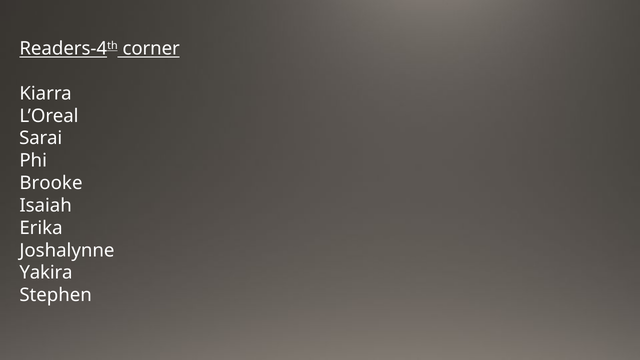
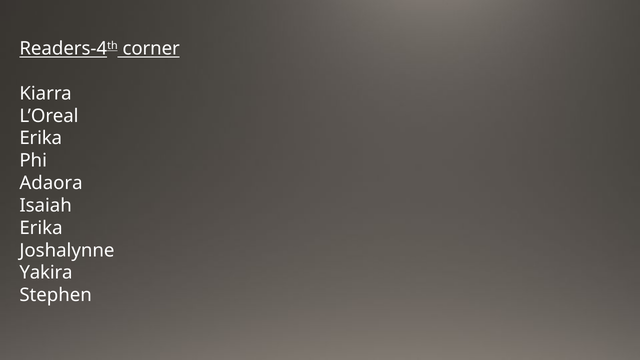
Sarai at (41, 138): Sarai -> Erika
Brooke: Brooke -> Adaora
